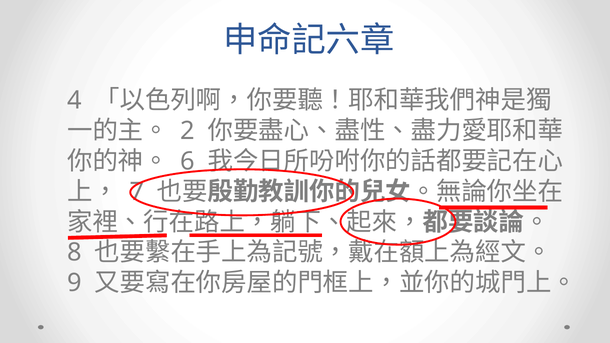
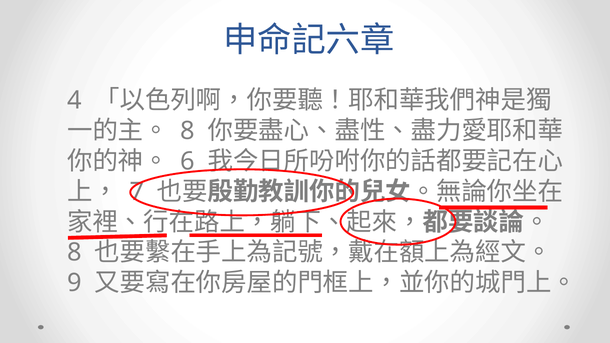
2 at (188, 131): 2 -> 8
